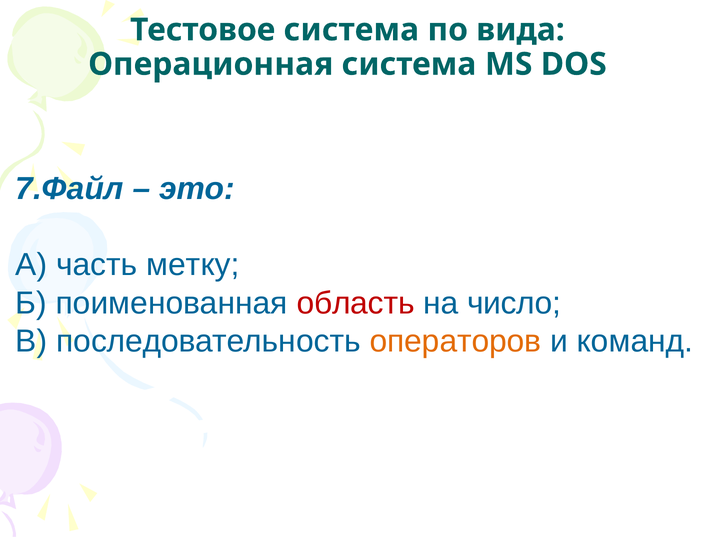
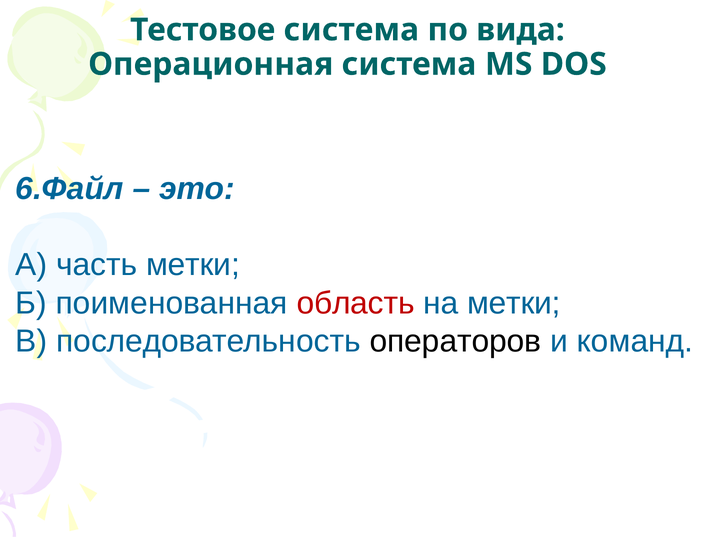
7.Файл: 7.Файл -> 6.Файл
часть метку: метку -> метки
на число: число -> метки
операторов colour: orange -> black
